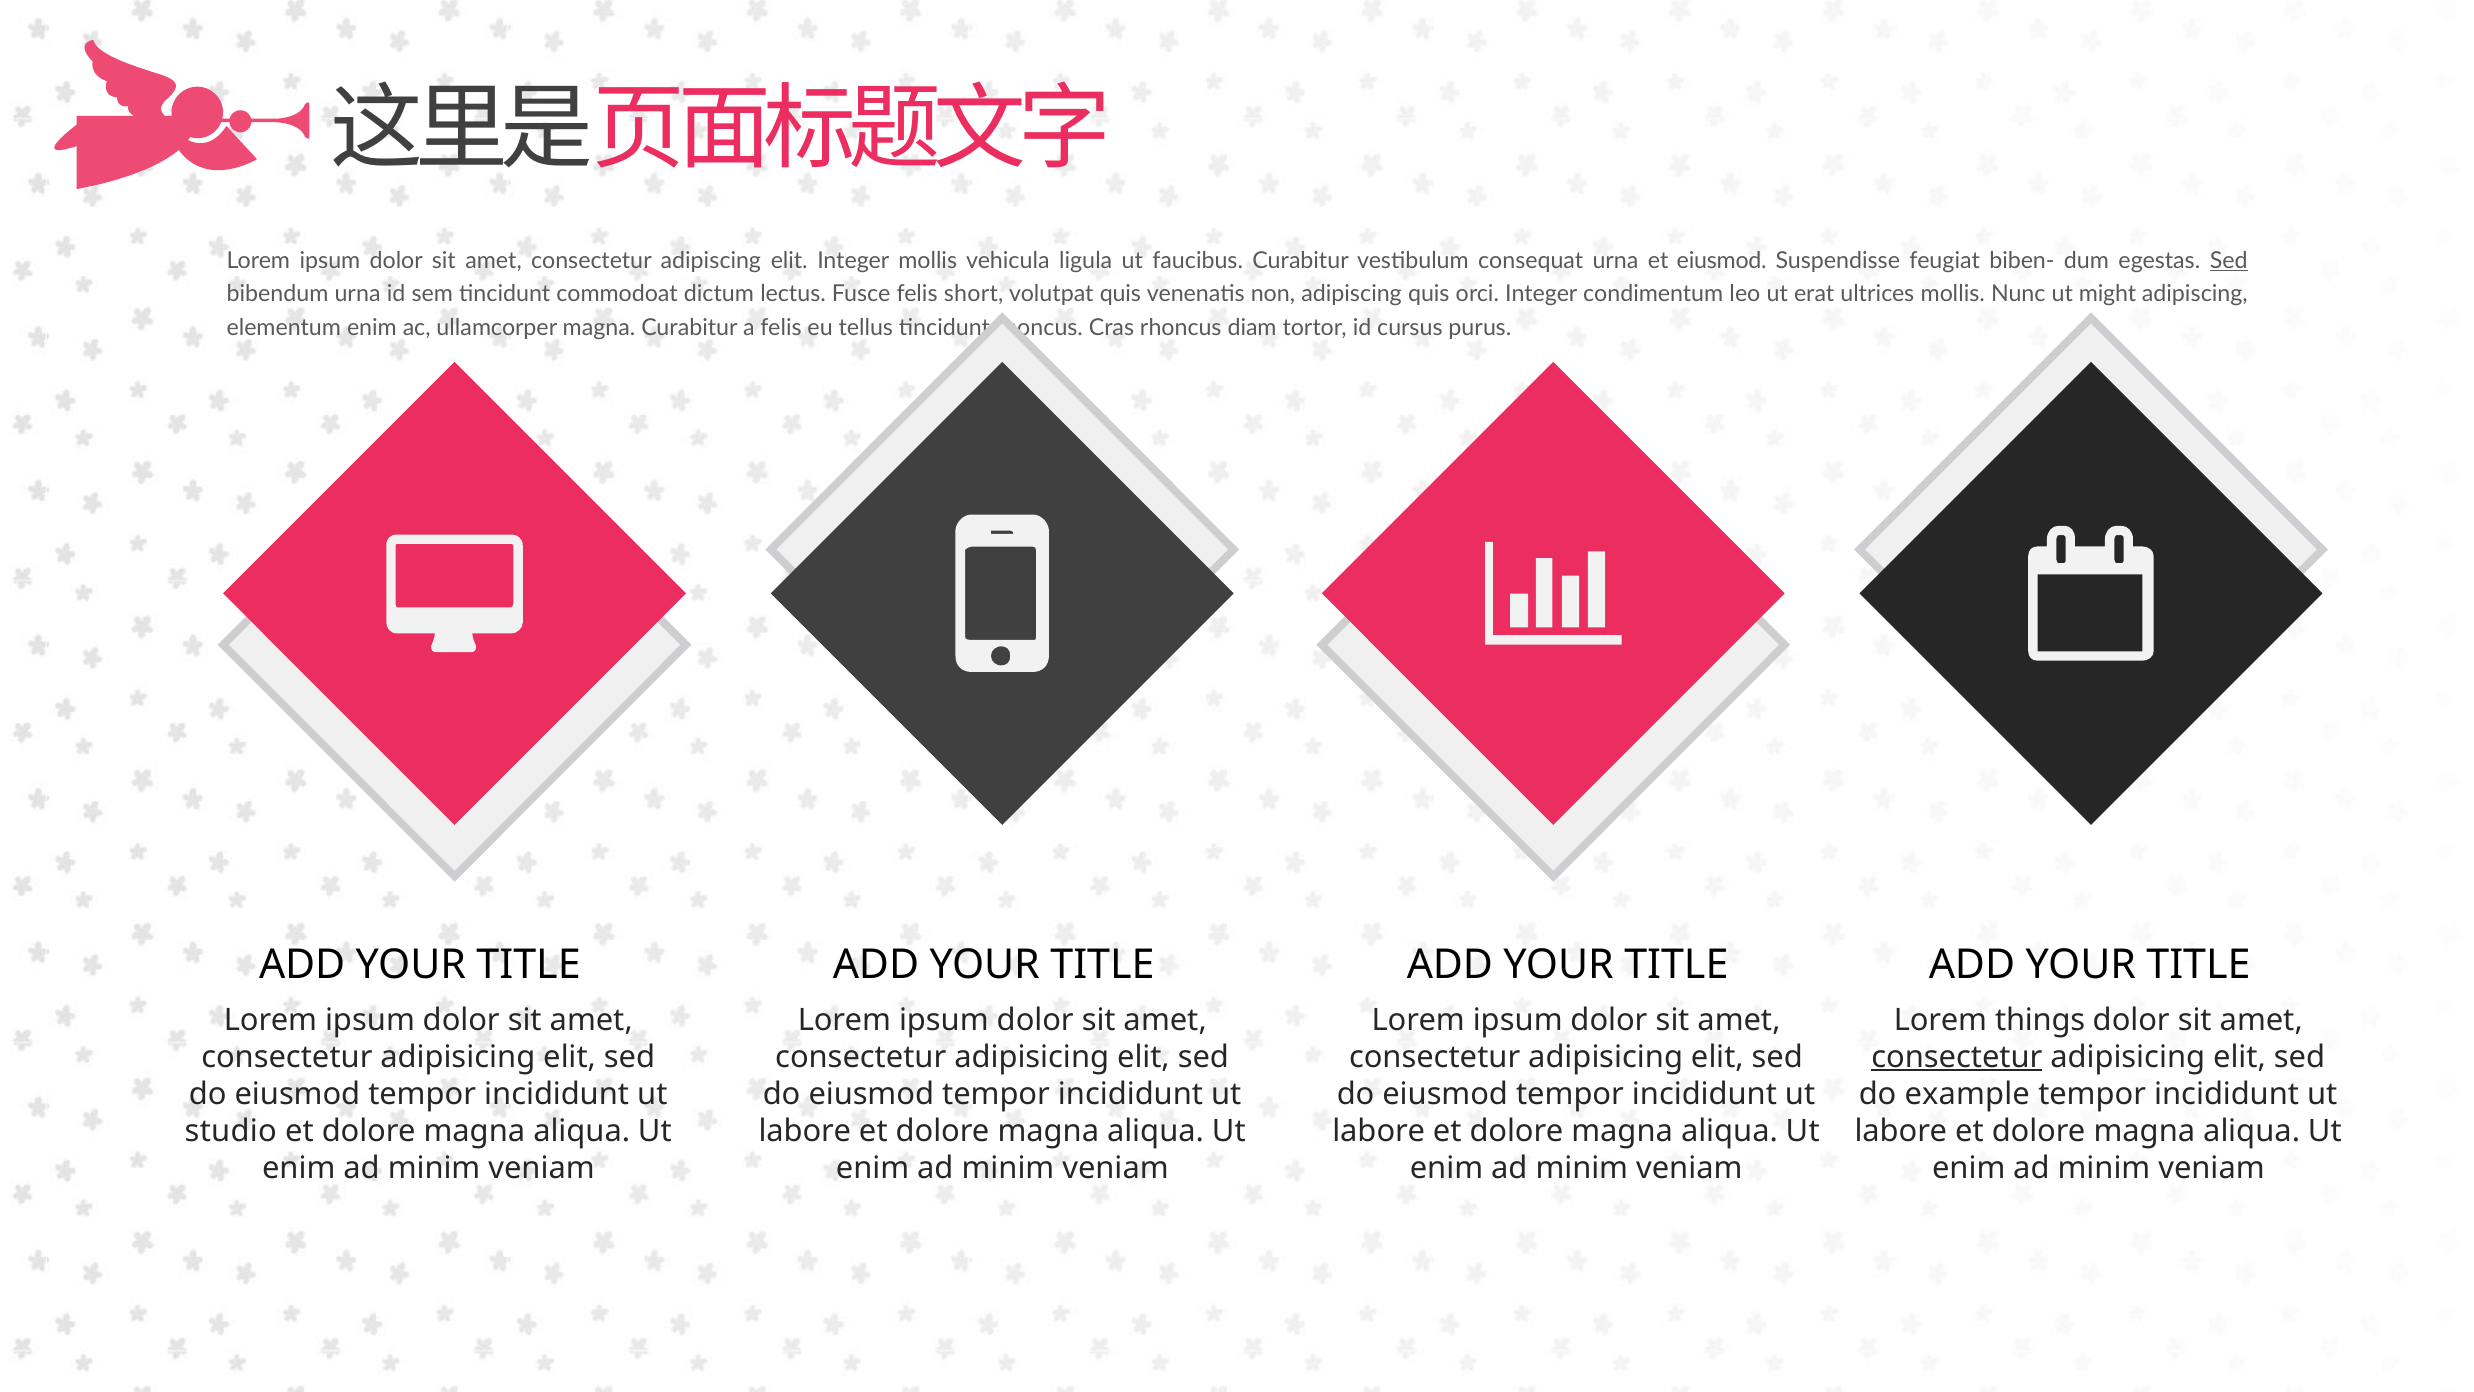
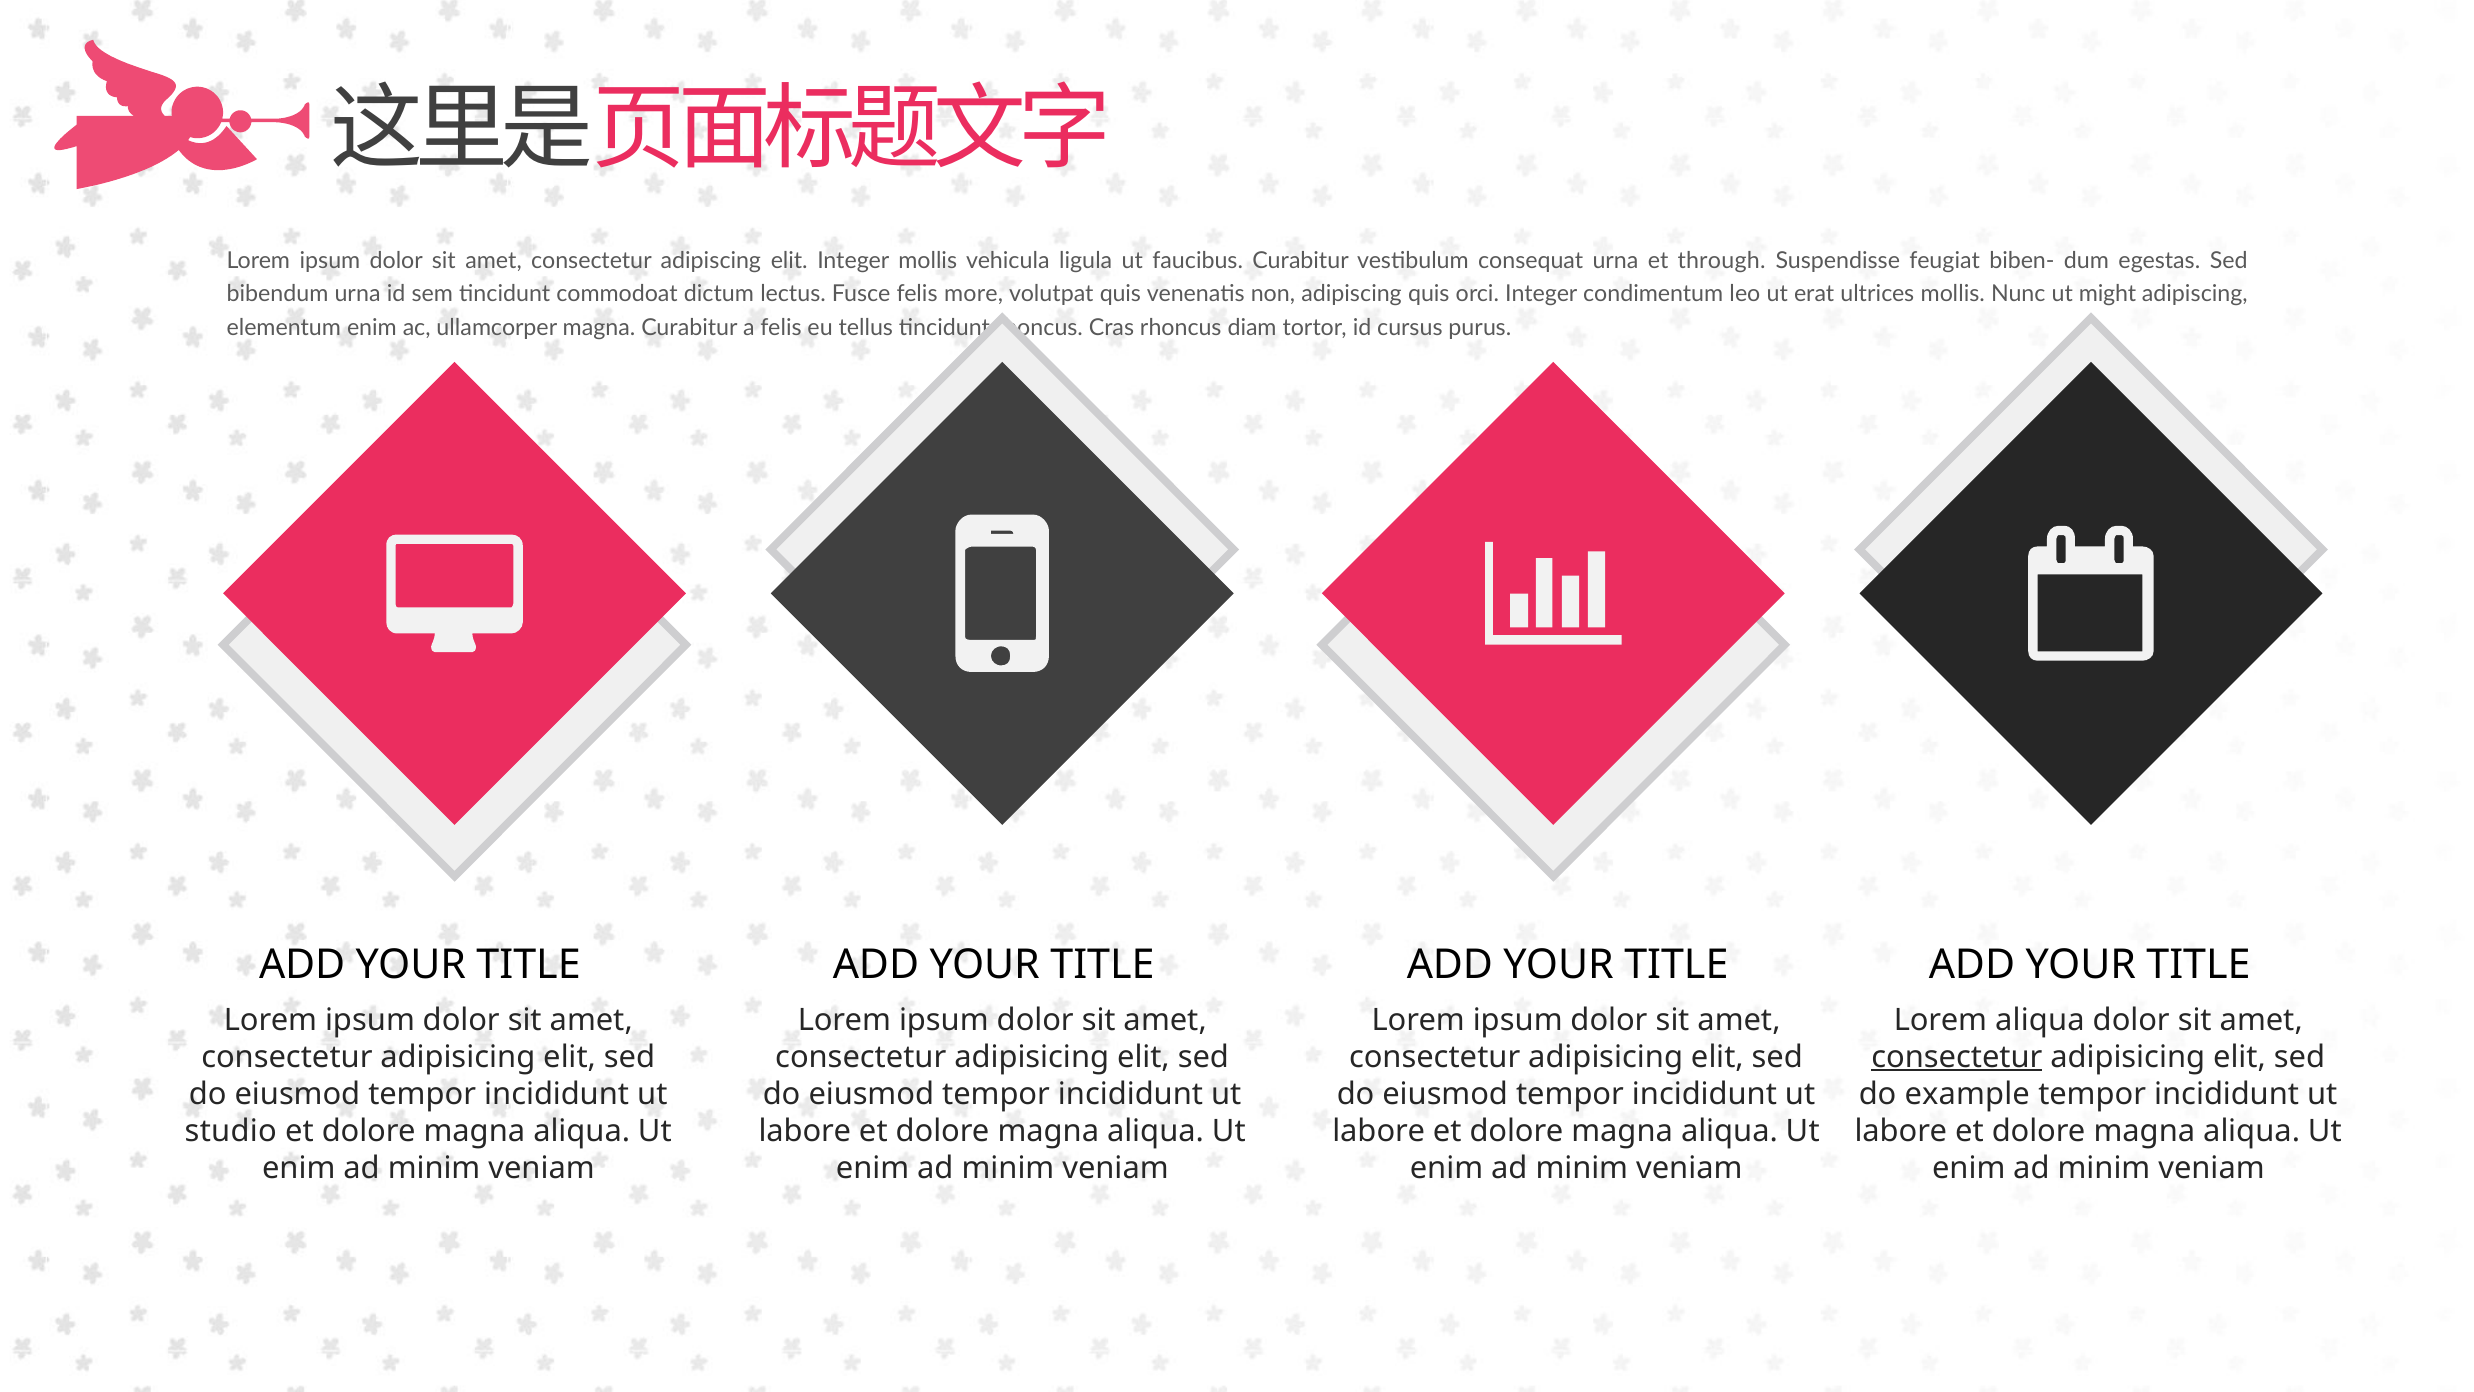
et eiusmod: eiusmod -> through
Sed at (2229, 261) underline: present -> none
short: short -> more
Lorem things: things -> aliqua
